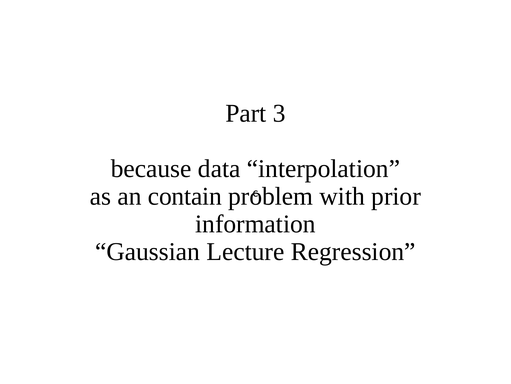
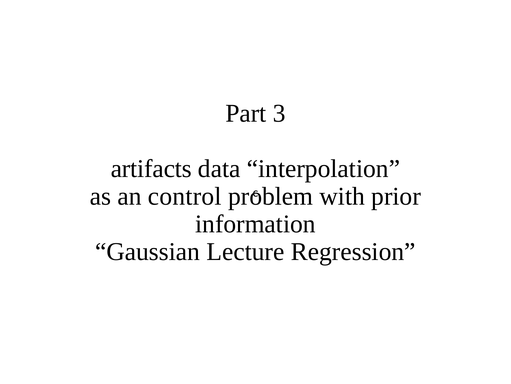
because: because -> artifacts
contain: contain -> control
